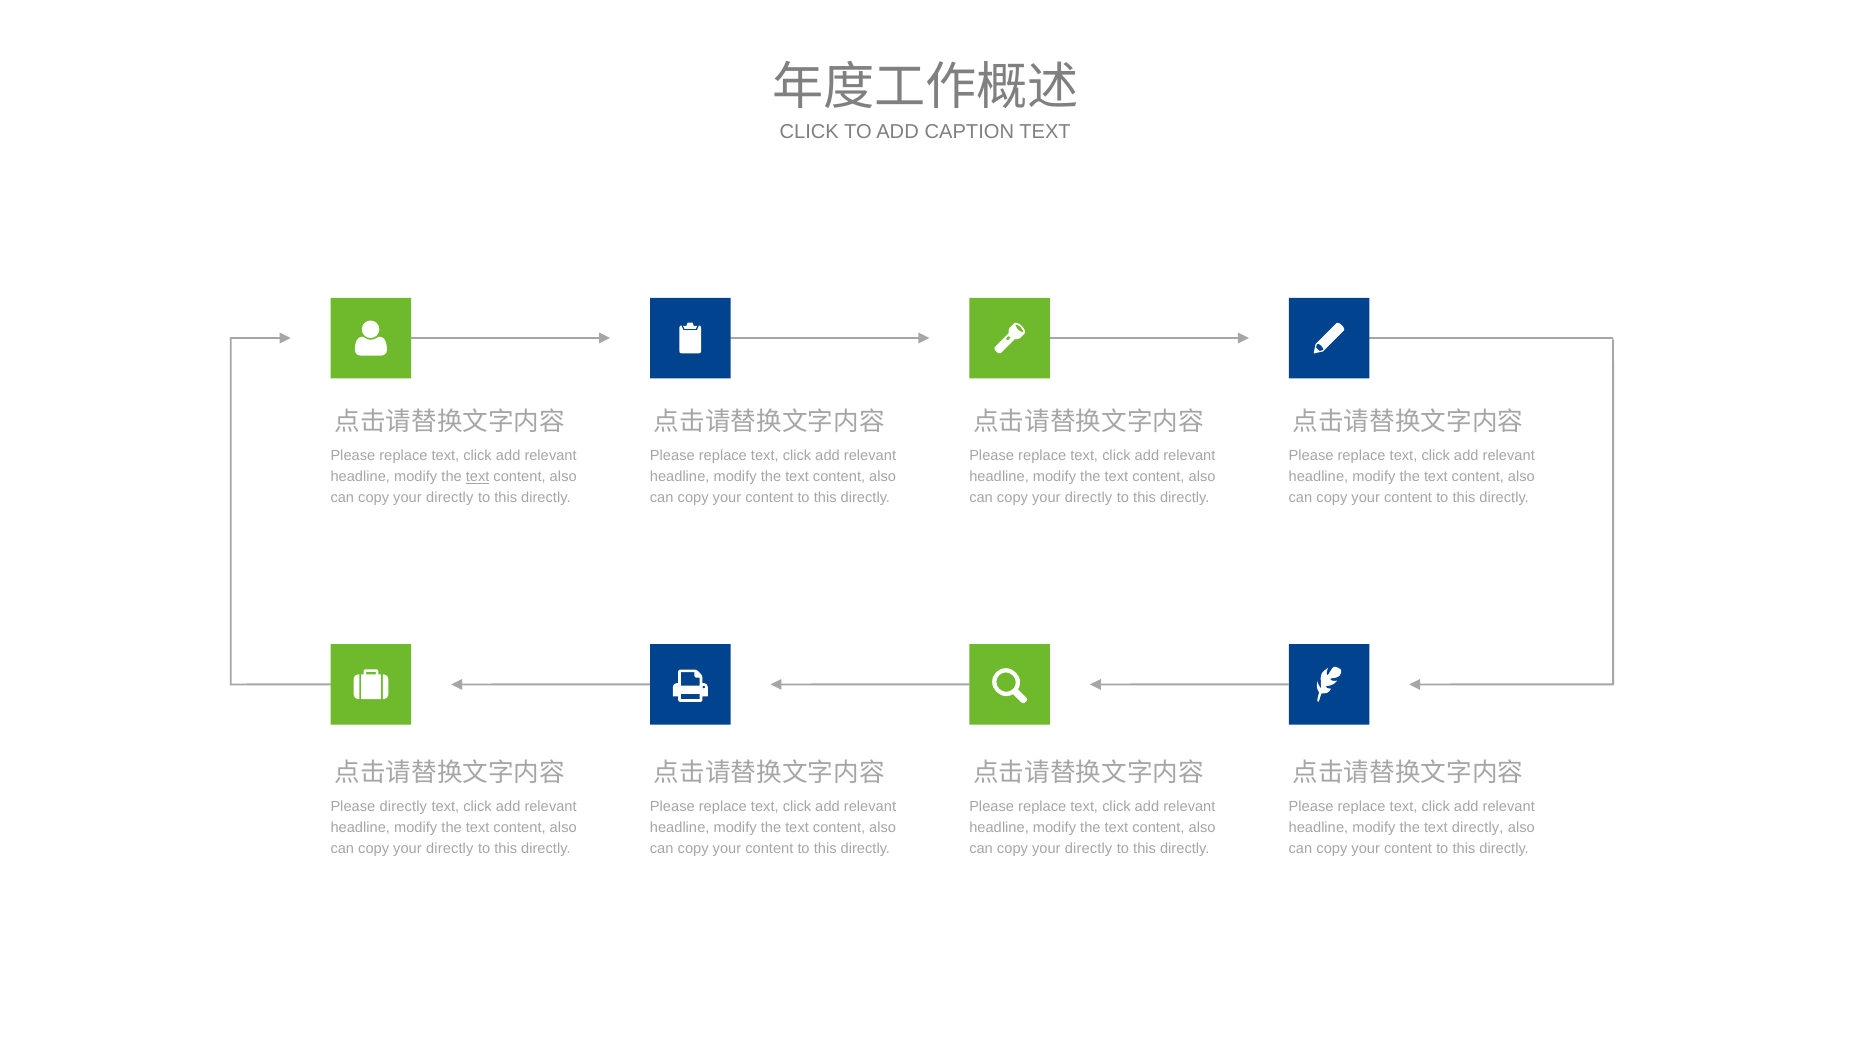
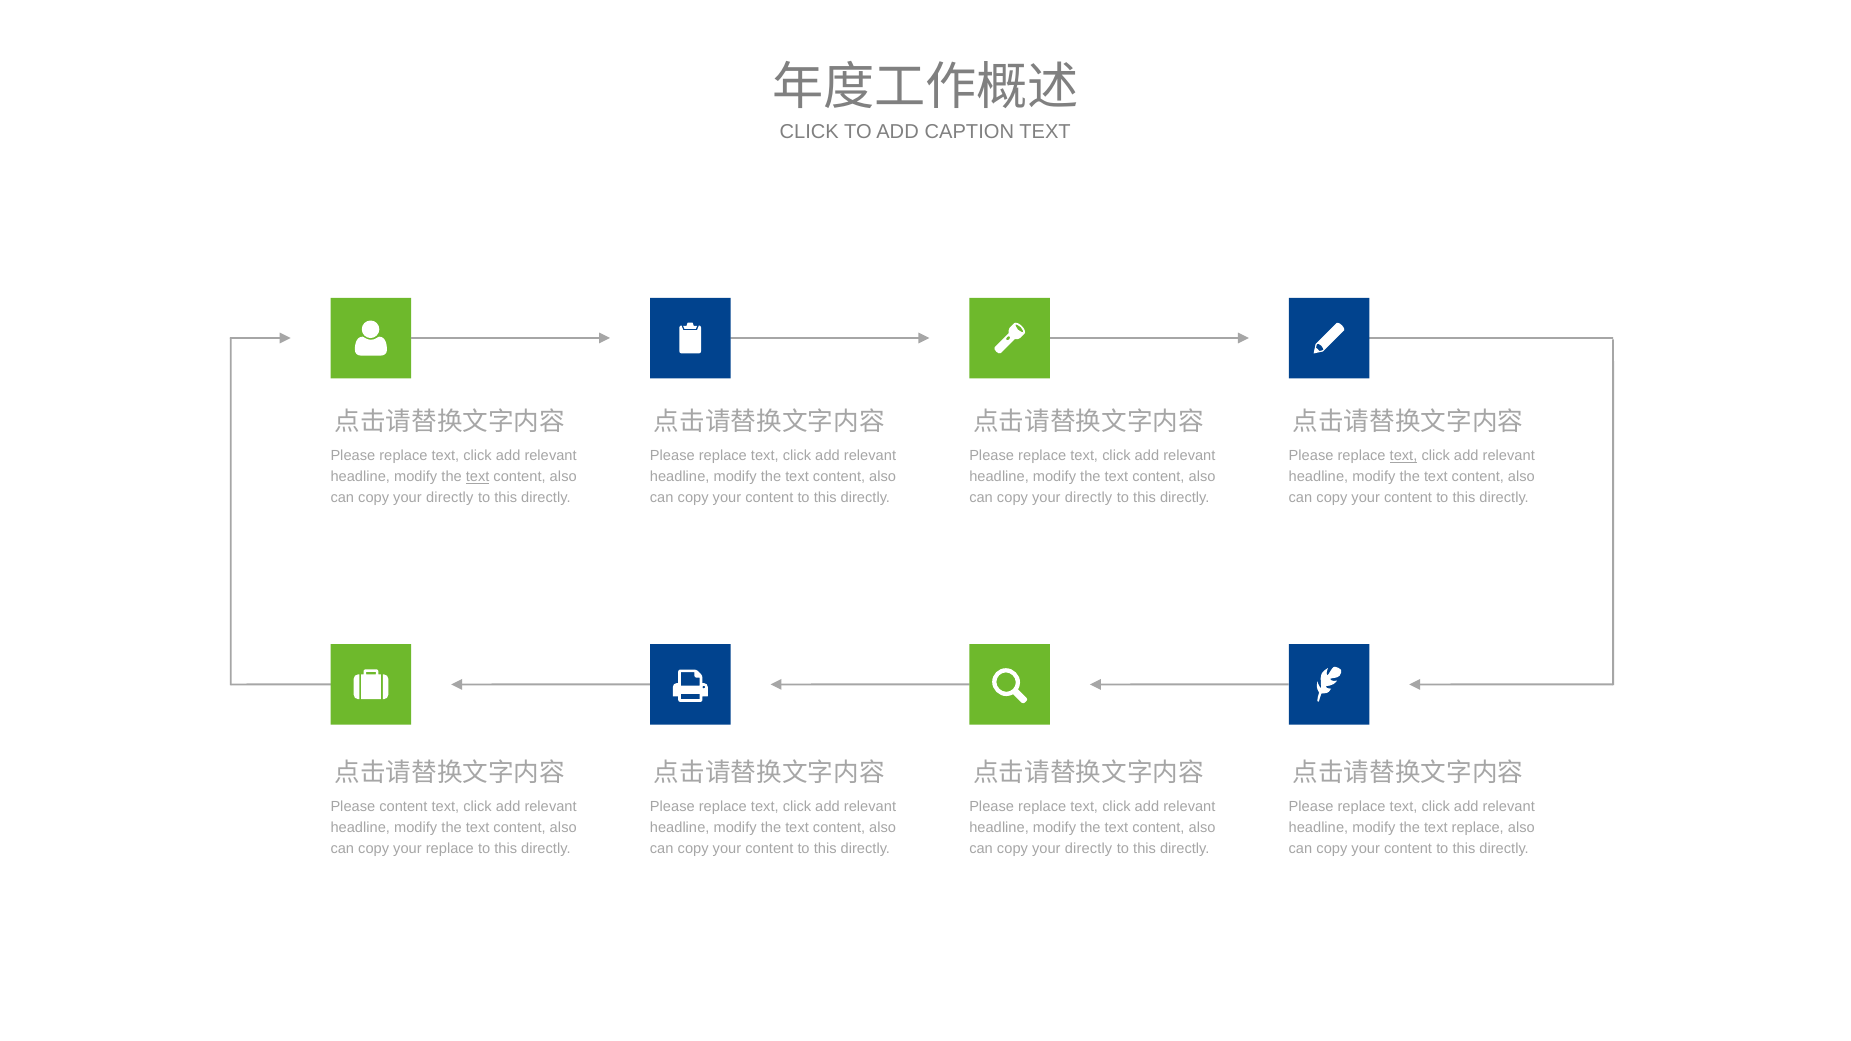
text at (1404, 456) underline: none -> present
Please directly: directly -> content
text directly: directly -> replace
directly at (450, 849): directly -> replace
